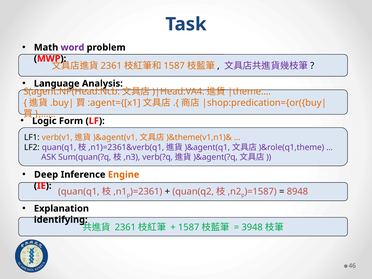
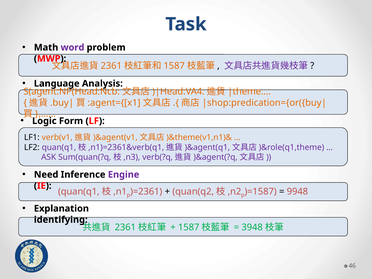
Deep: Deep -> Need
Engine colour: orange -> purple
8948: 8948 -> 9948
